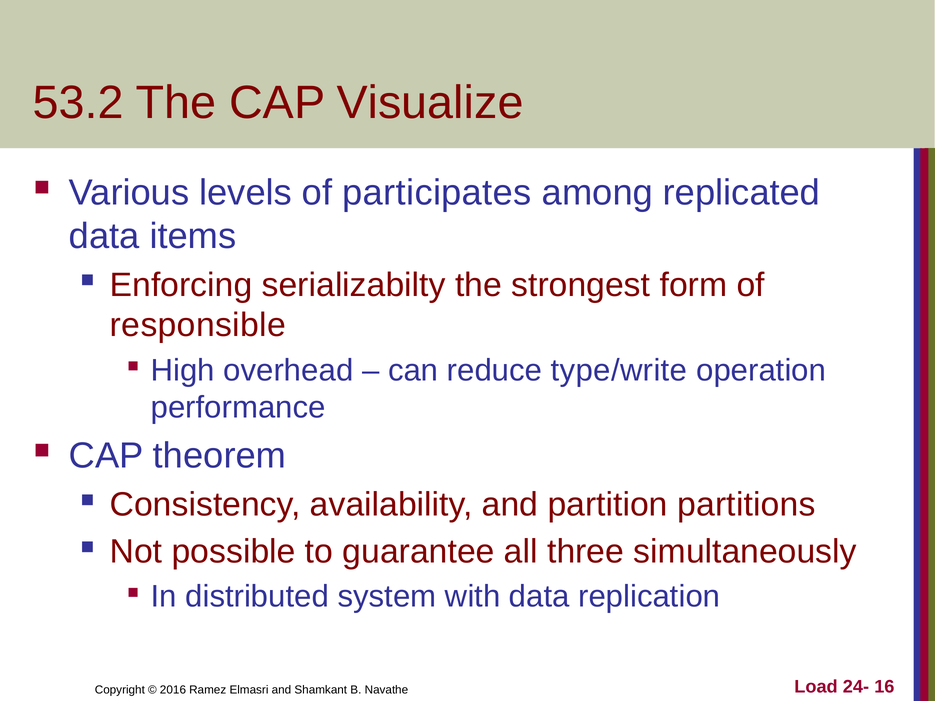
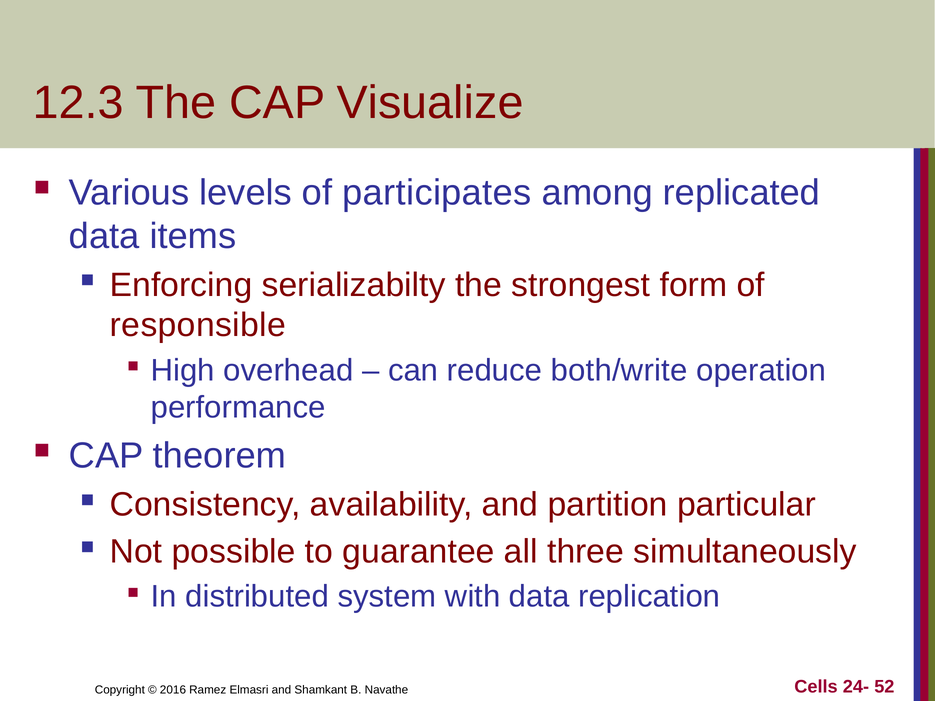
53.2: 53.2 -> 12.3
type/write: type/write -> both/write
partitions: partitions -> particular
Load: Load -> Cells
16: 16 -> 52
